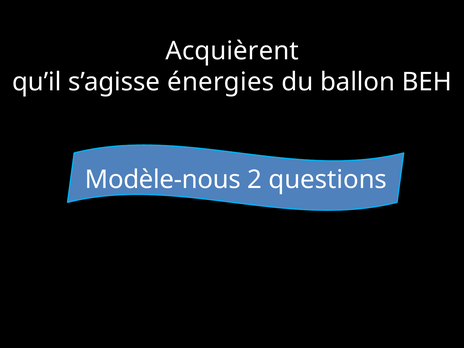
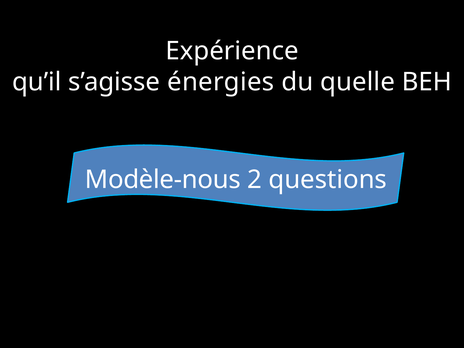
Acquièrent: Acquièrent -> Expérience
ballon: ballon -> quelle
